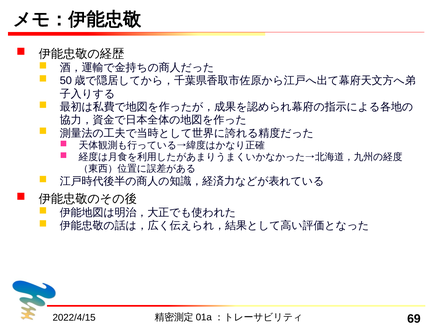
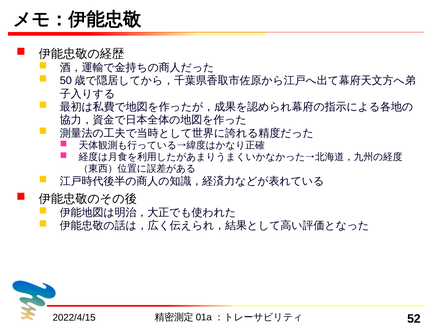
69: 69 -> 52
